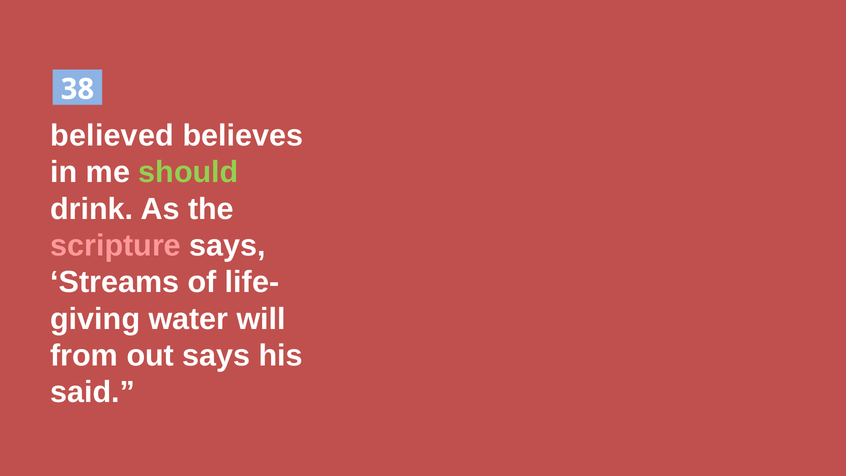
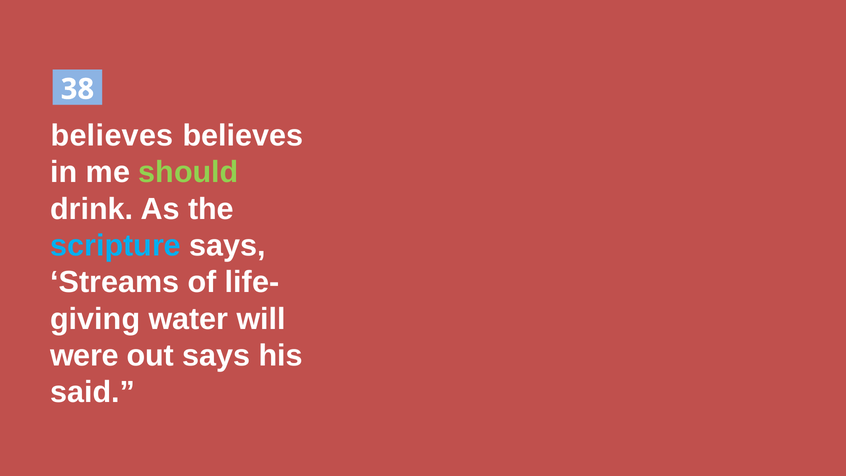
believed at (112, 136): believed -> believes
scripture colour: pink -> light blue
from: from -> were
